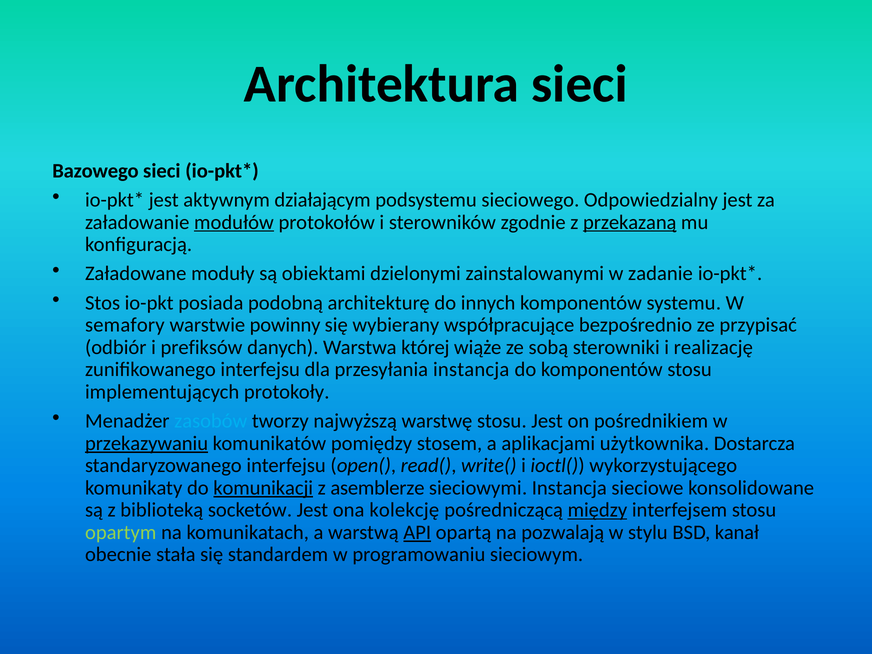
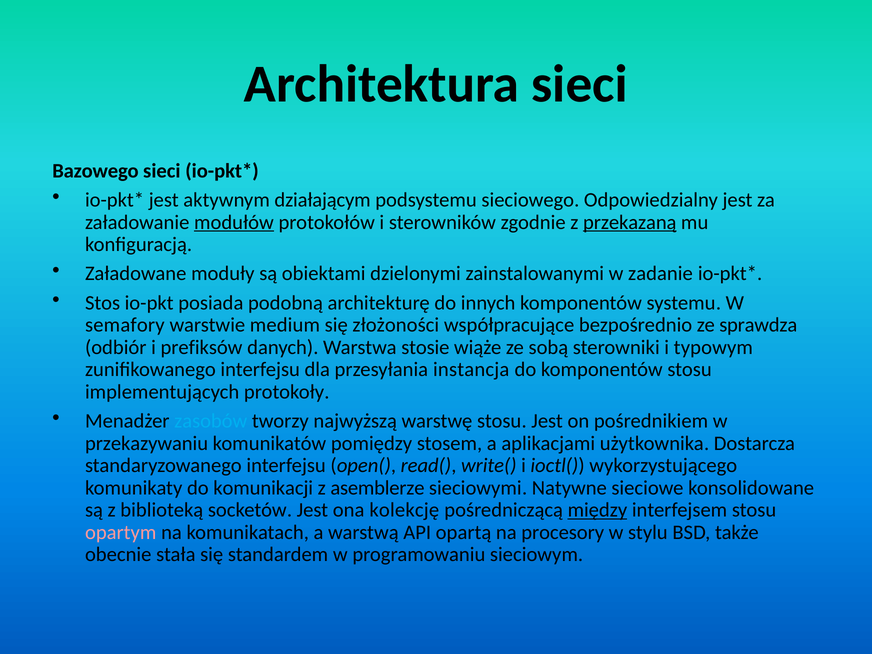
powinny: powinny -> medium
wybierany: wybierany -> złożoności
przypisać: przypisać -> sprawdza
której: której -> stosie
realizację: realizację -> typowym
przekazywaniu underline: present -> none
komunikacji underline: present -> none
sieciowymi Instancja: Instancja -> Natywne
opartym colour: light green -> pink
API underline: present -> none
pozwalają: pozwalają -> procesory
kanał: kanał -> także
